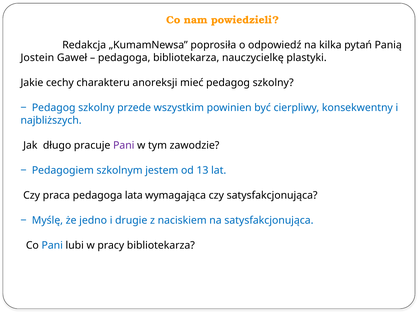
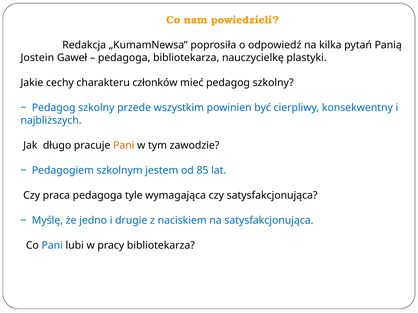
anoreksji: anoreksji -> członków
Pani at (124, 146) colour: purple -> orange
13: 13 -> 85
lata: lata -> tyle
